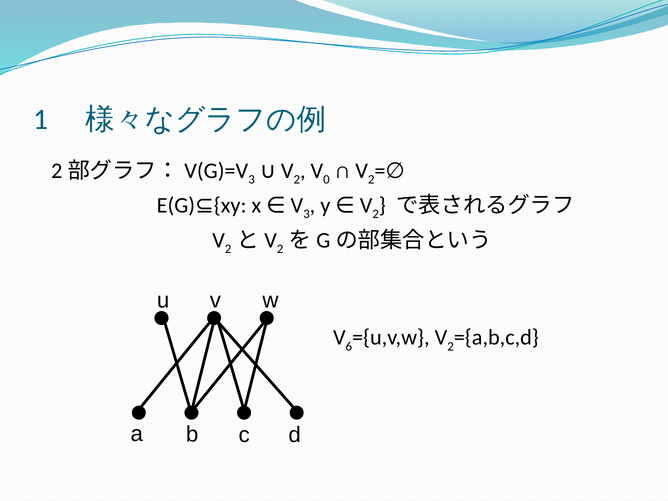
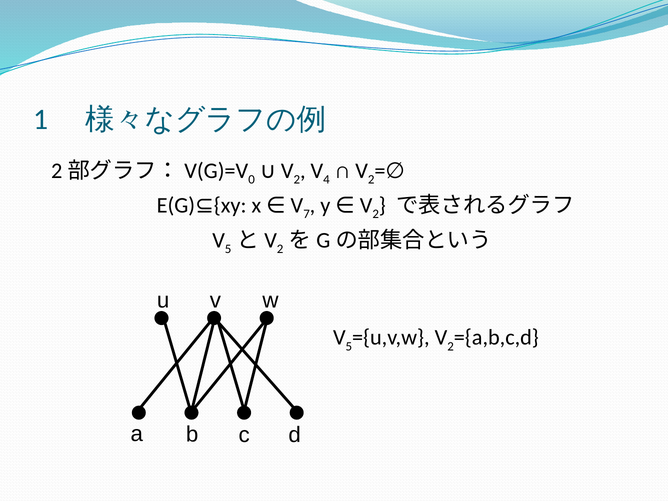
0: 0 -> 4
3 at (252, 179): 3 -> 0
3 at (307, 214): 3 -> 7
2 at (228, 249): 2 -> 5
6 at (349, 346): 6 -> 5
